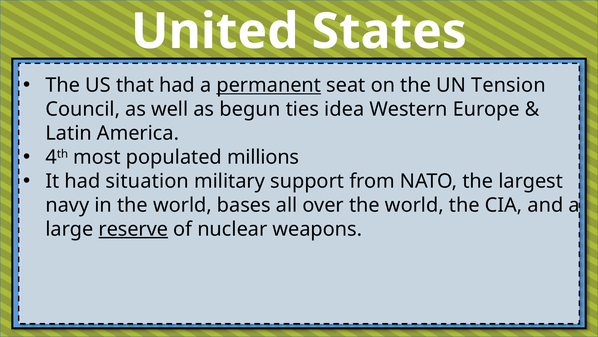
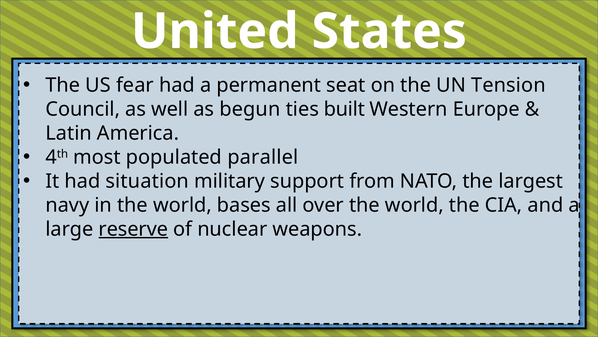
that: that -> fear
permanent underline: present -> none
idea: idea -> built
millions: millions -> parallel
